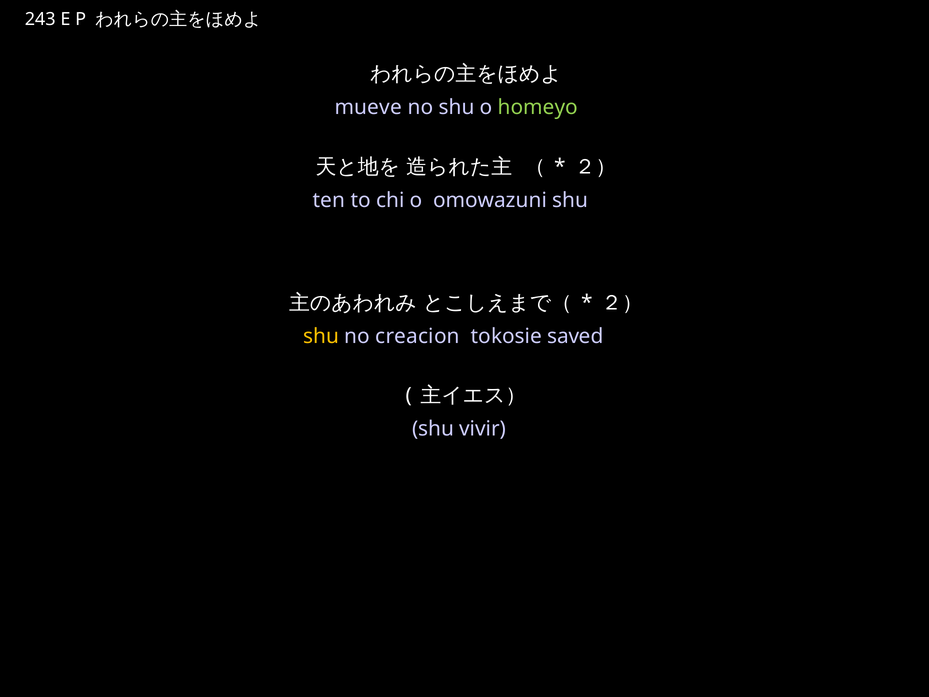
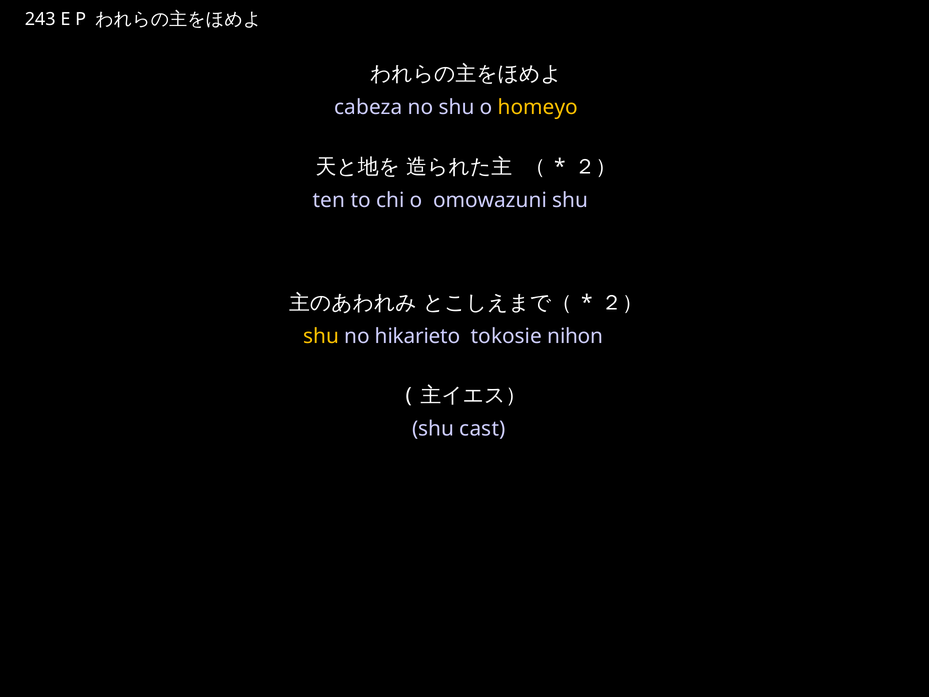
mueve: mueve -> cabeza
homeyo colour: light green -> yellow
creacion: creacion -> hikarieto
saved: saved -> nihon
vivir: vivir -> cast
